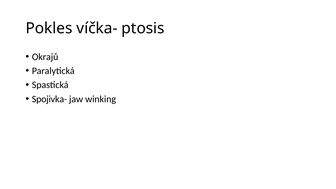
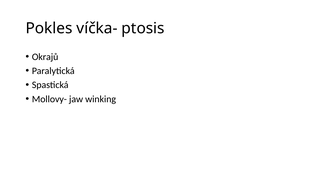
Spojivka-: Spojivka- -> Mollovy-
